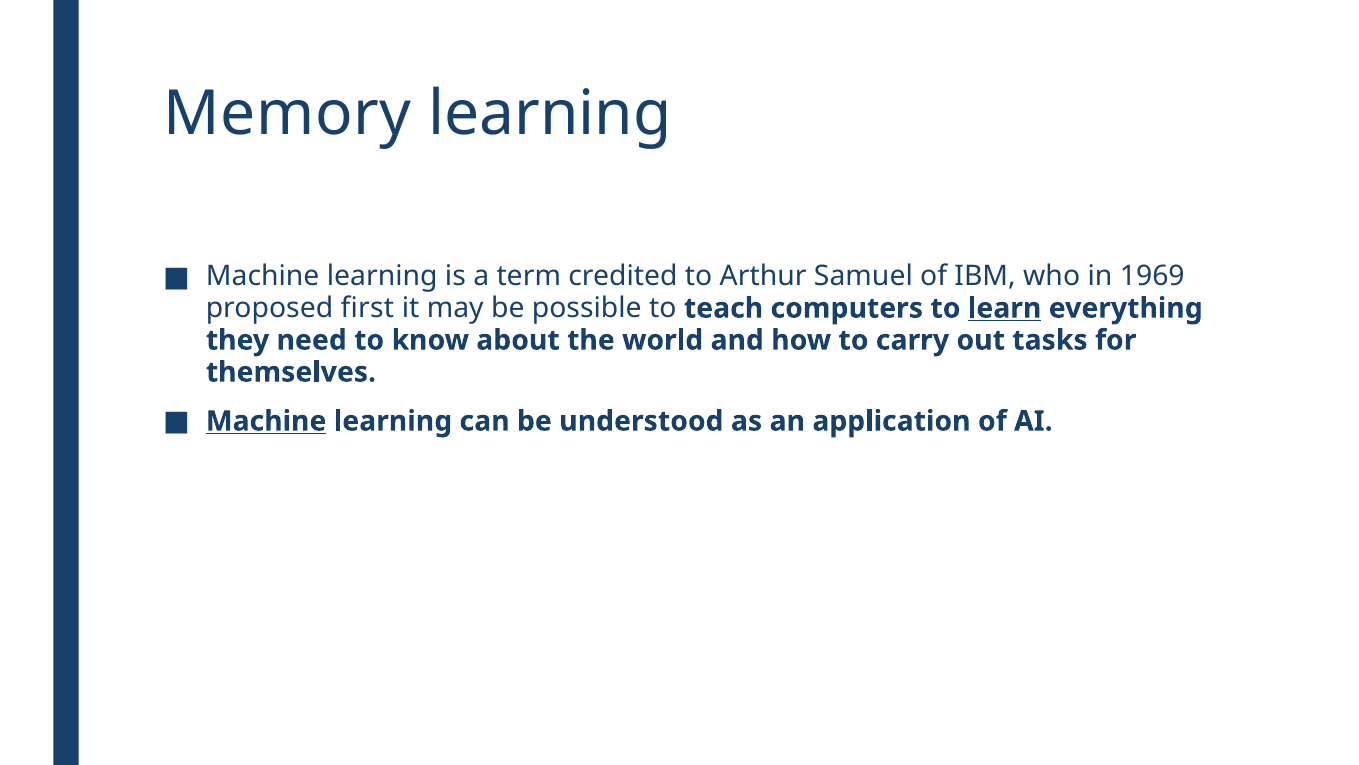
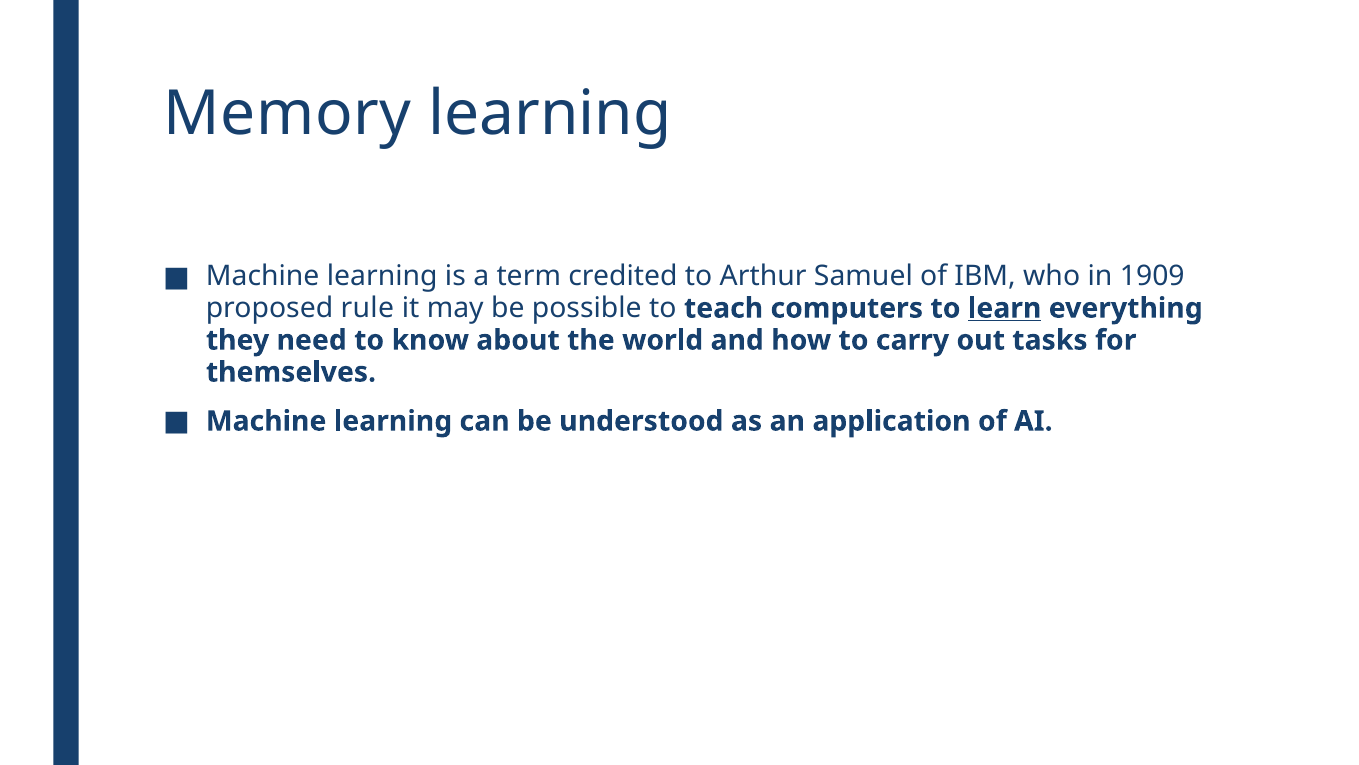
1969: 1969 -> 1909
first: first -> rule
Machine at (266, 421) underline: present -> none
